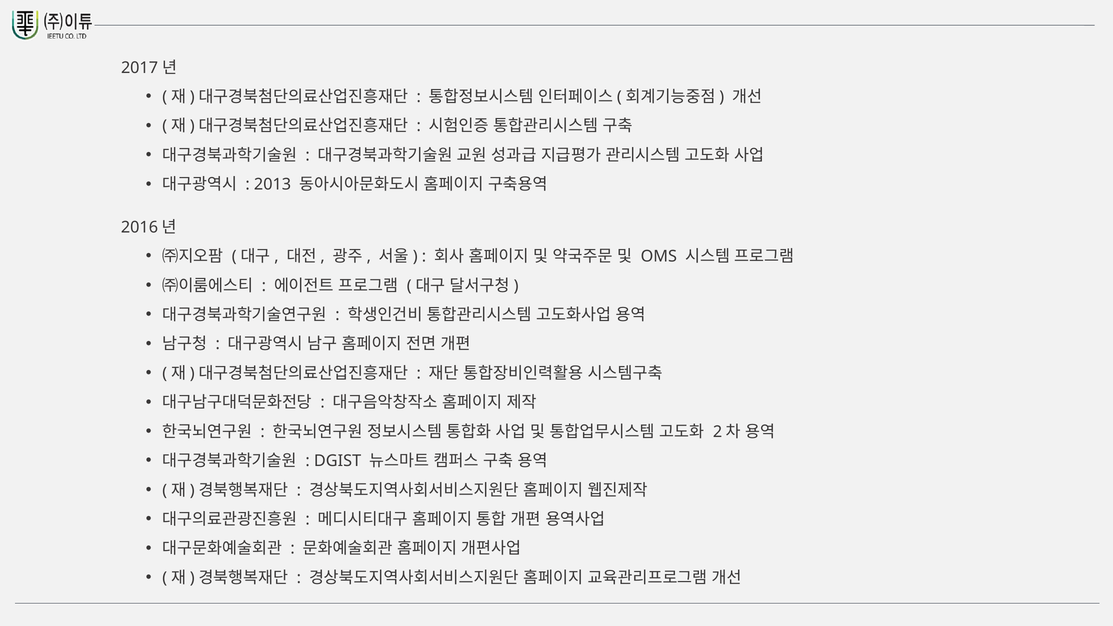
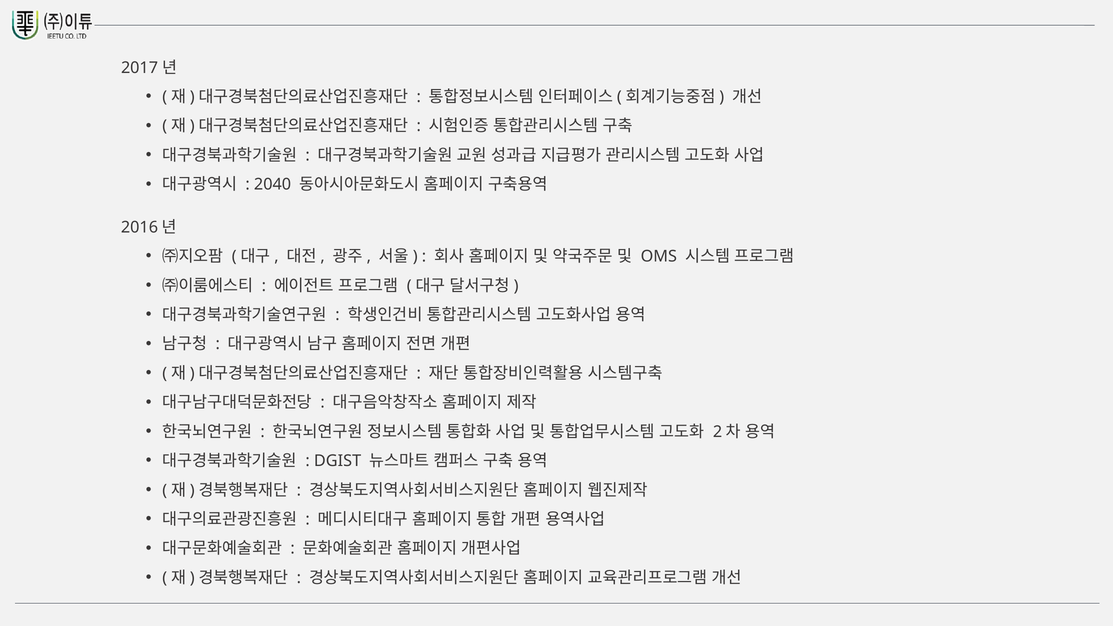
2013: 2013 -> 2040
